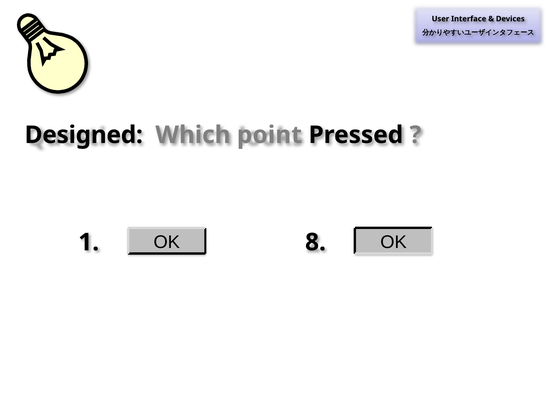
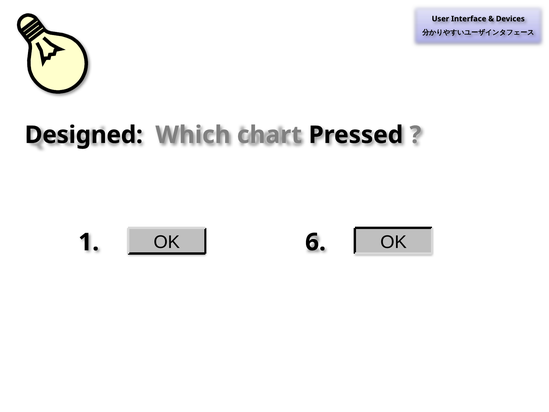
point: point -> chart
8: 8 -> 6
